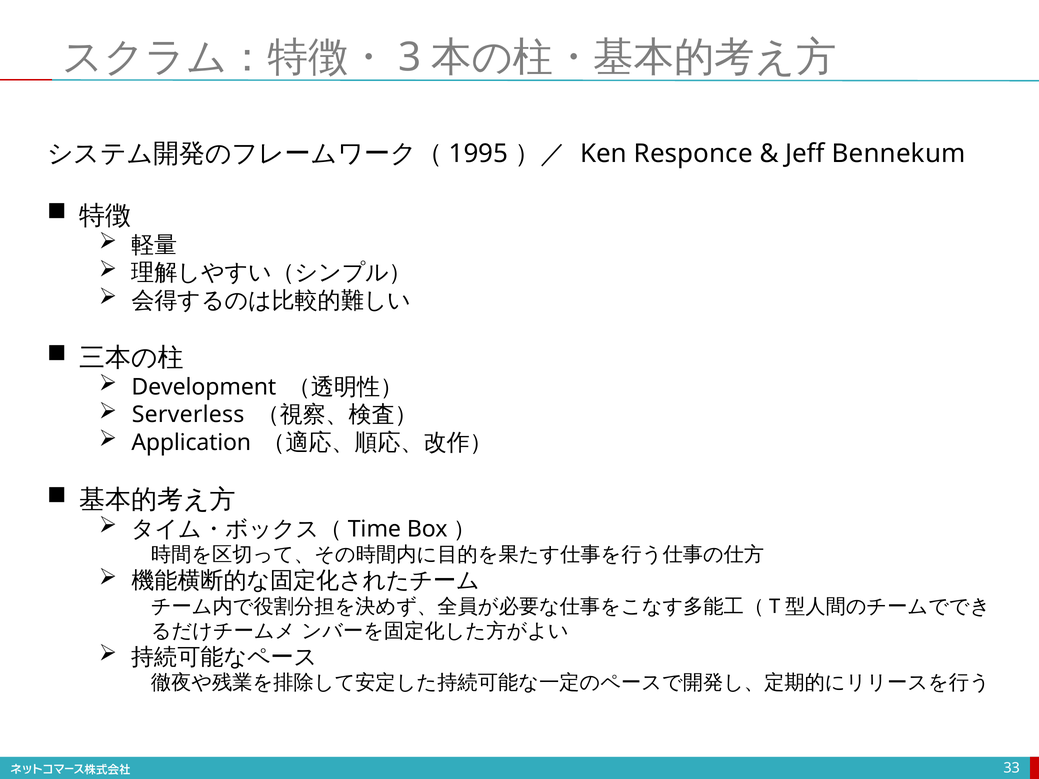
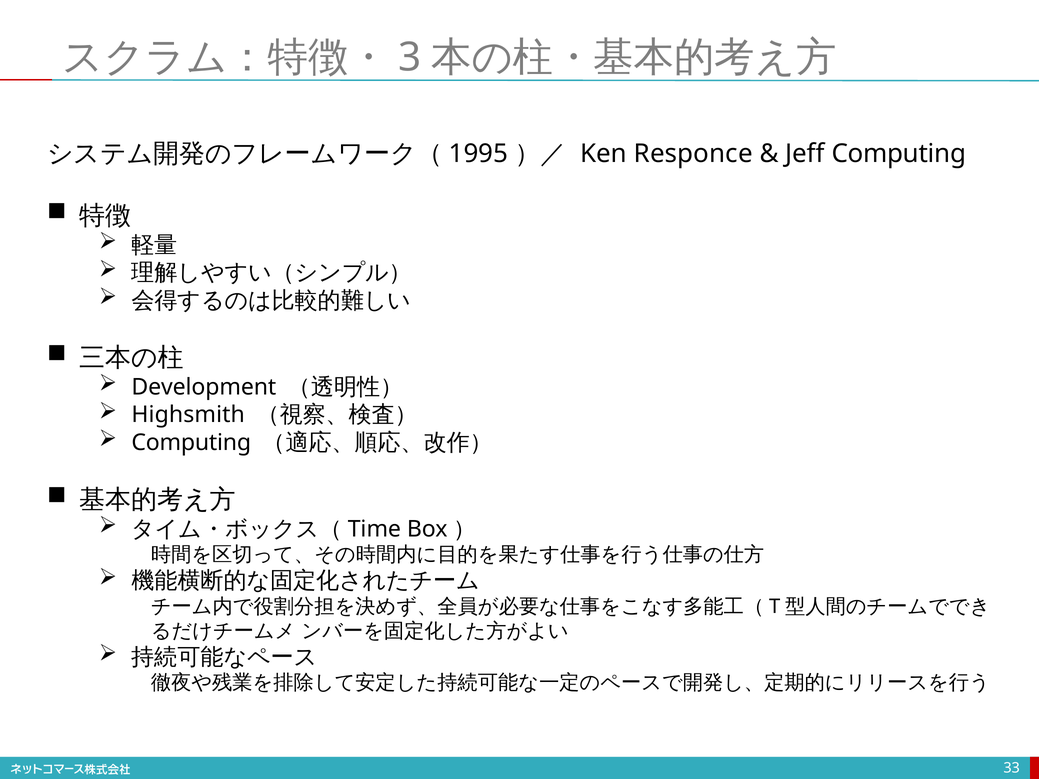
Jeff Bennekum: Bennekum -> Computing
Serverless: Serverless -> Highsmith
Application at (191, 443): Application -> Computing
